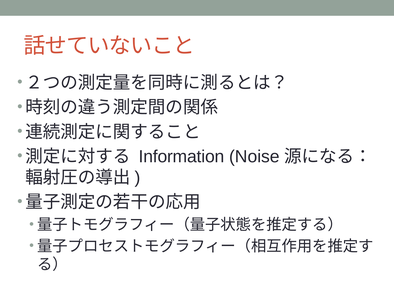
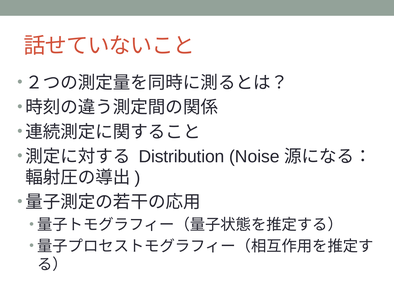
Information: Information -> Distribution
